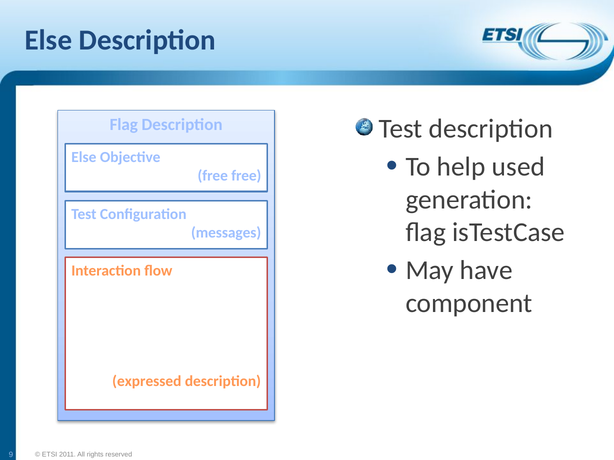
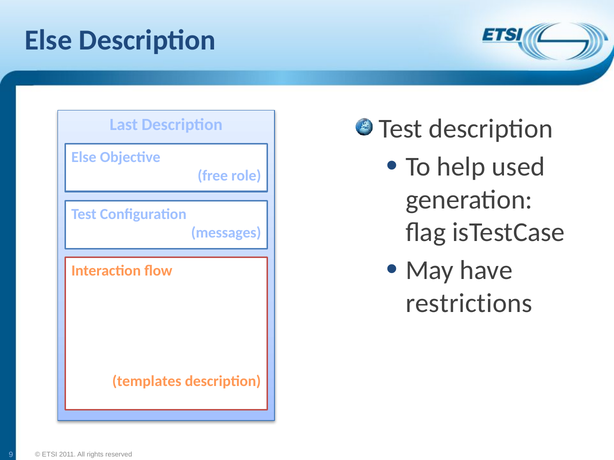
Flag at (124, 125): Flag -> Last
free free: free -> role
component: component -> restrictions
expressed: expressed -> templates
